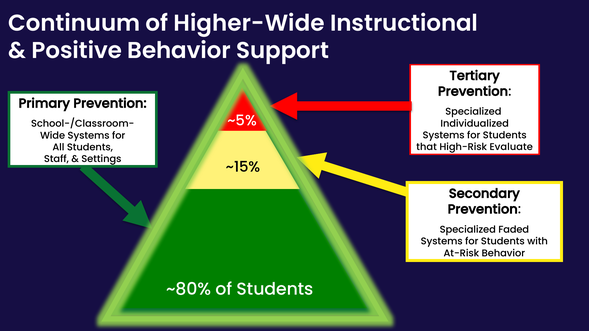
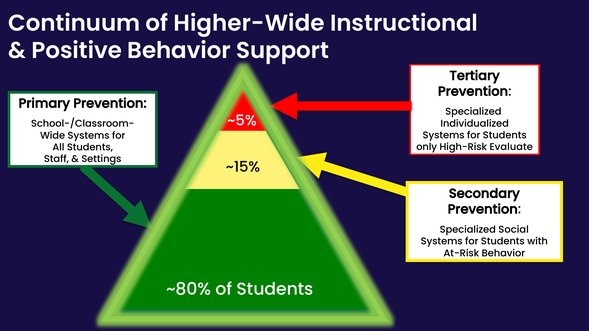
that: that -> only
Faded: Faded -> Social
